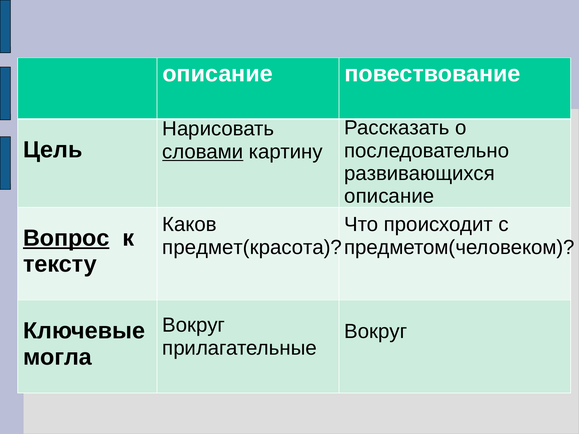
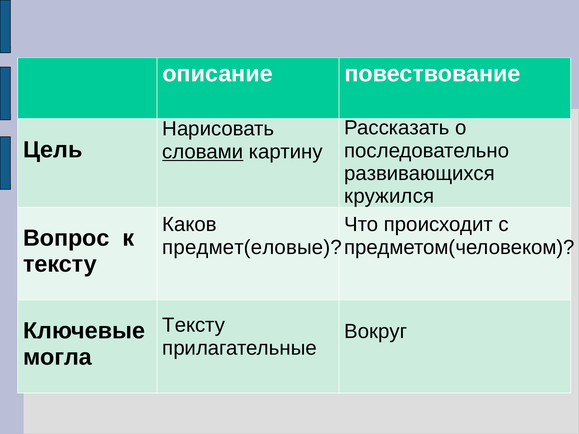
описание at (389, 196): описание -> кружился
Вопрос underline: present -> none
предмет(красота: предмет(красота -> предмет(еловые
Вокруг at (194, 325): Вокруг -> Тексту
